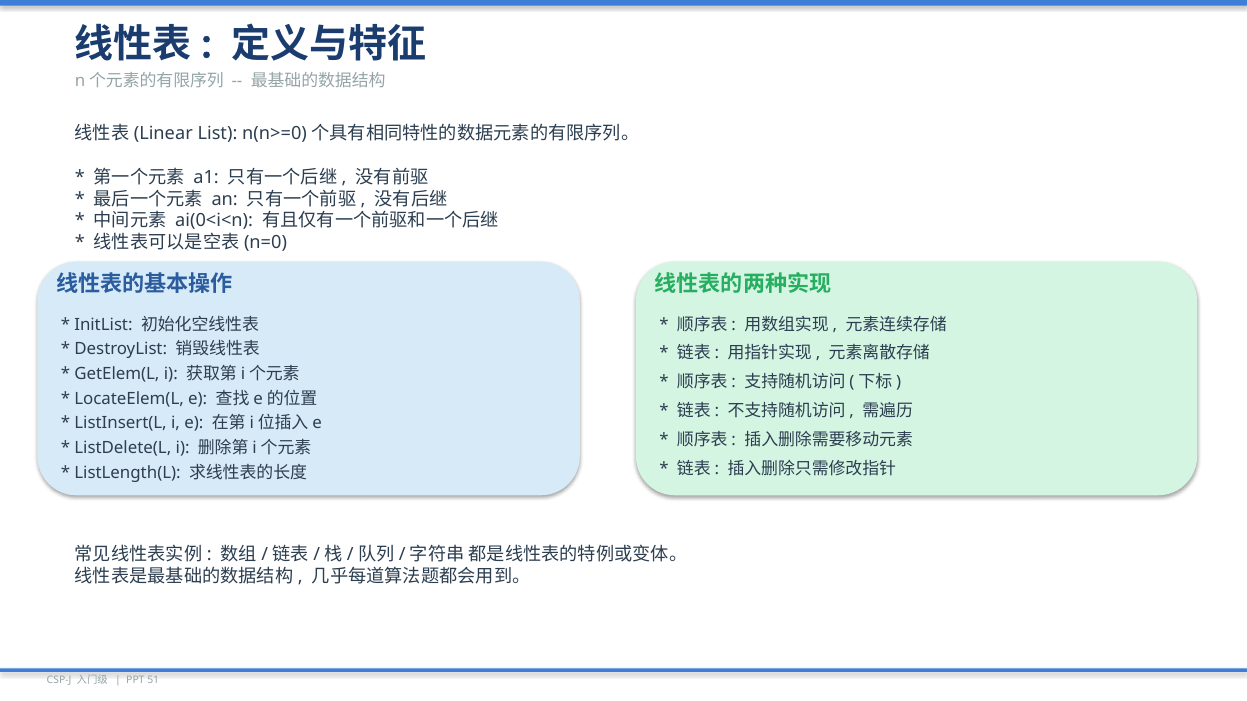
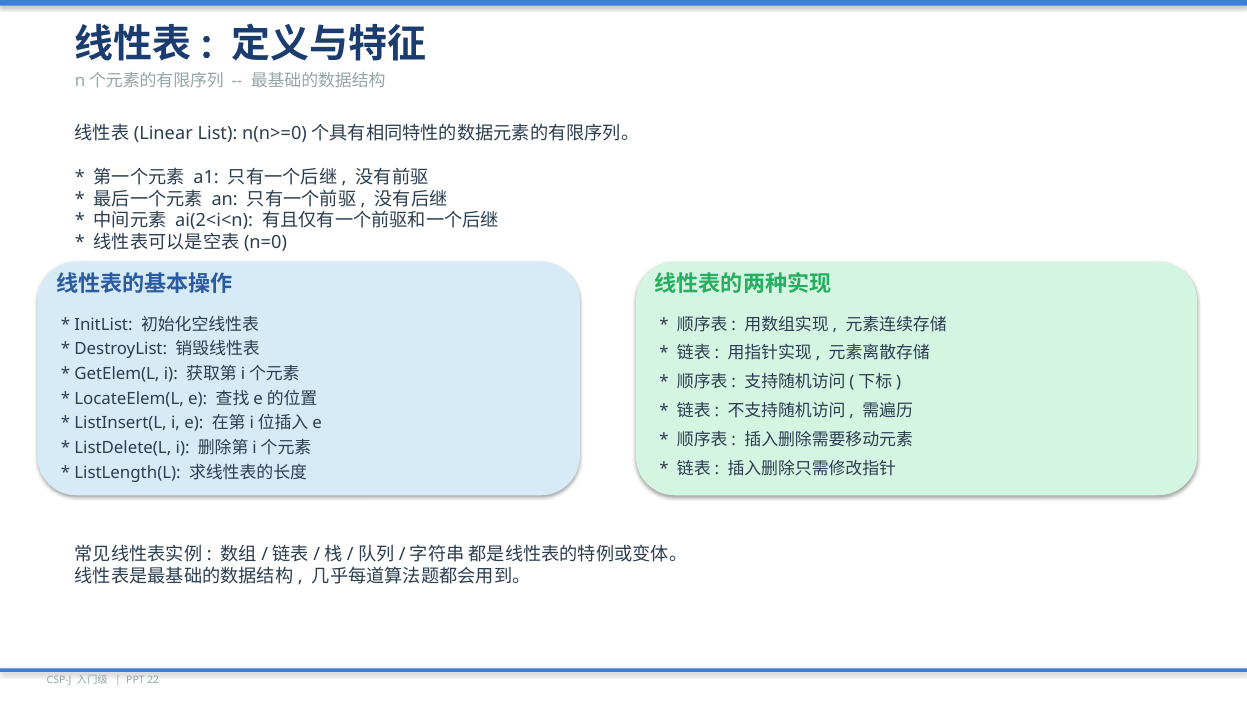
ai(0<i<n: ai(0<i<n -> ai(2<i<n
51: 51 -> 22
